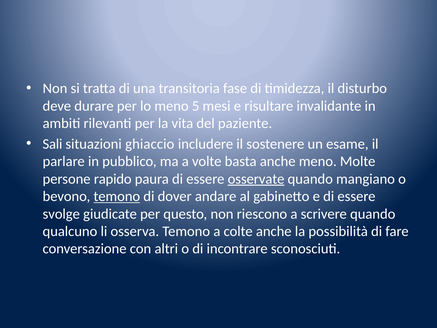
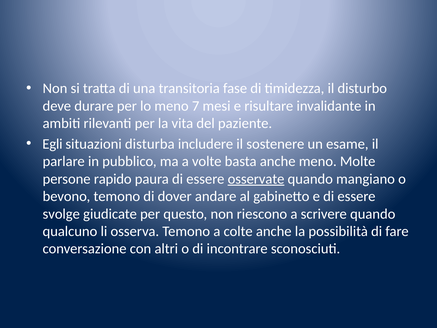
5: 5 -> 7
Sali: Sali -> Egli
ghiaccio: ghiaccio -> disturba
temono at (117, 196) underline: present -> none
